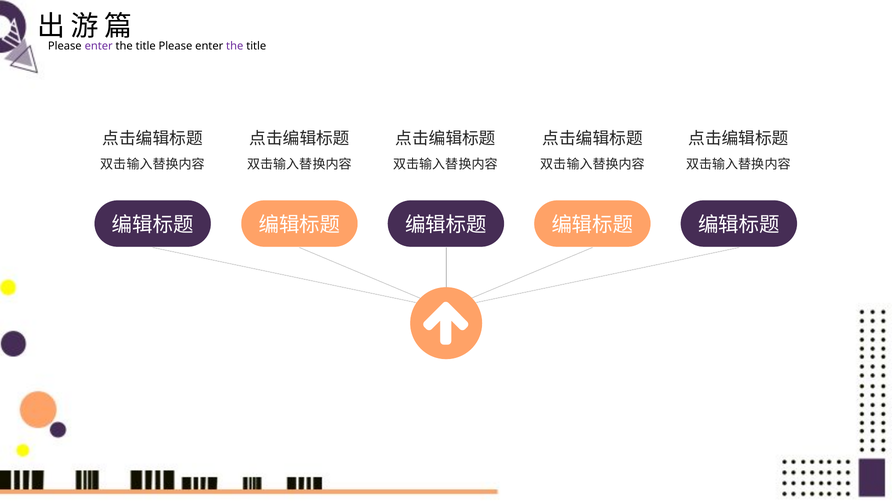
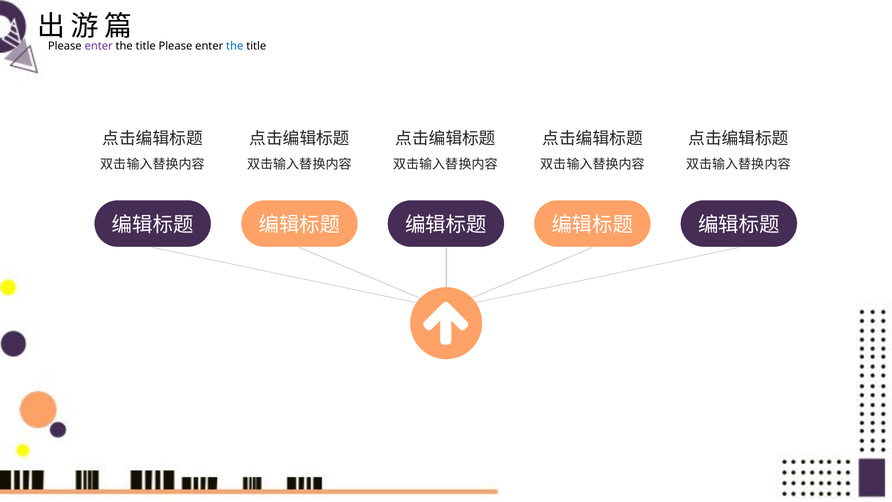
the at (235, 46) colour: purple -> blue
